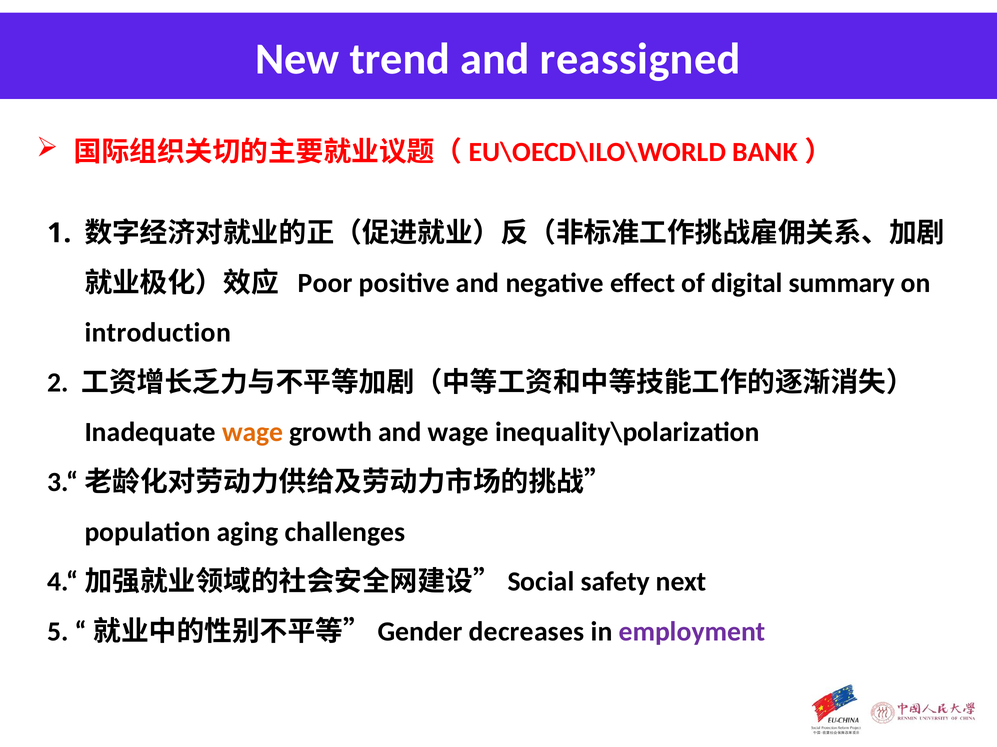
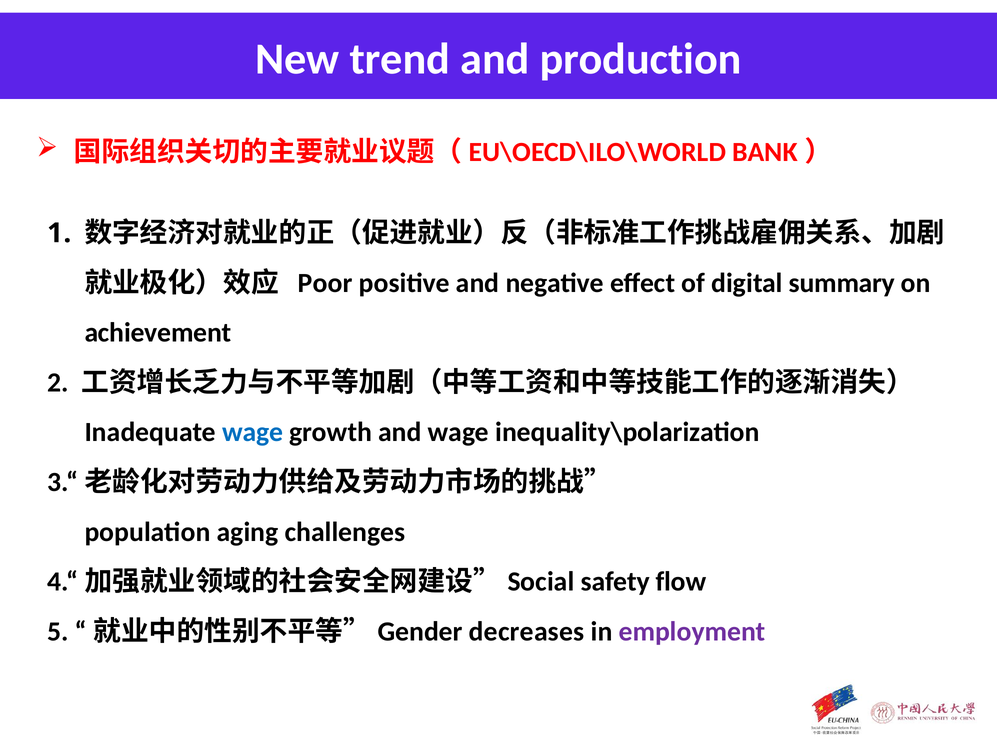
reassigned: reassigned -> production
introduction: introduction -> achievement
wage at (253, 433) colour: orange -> blue
next: next -> flow
